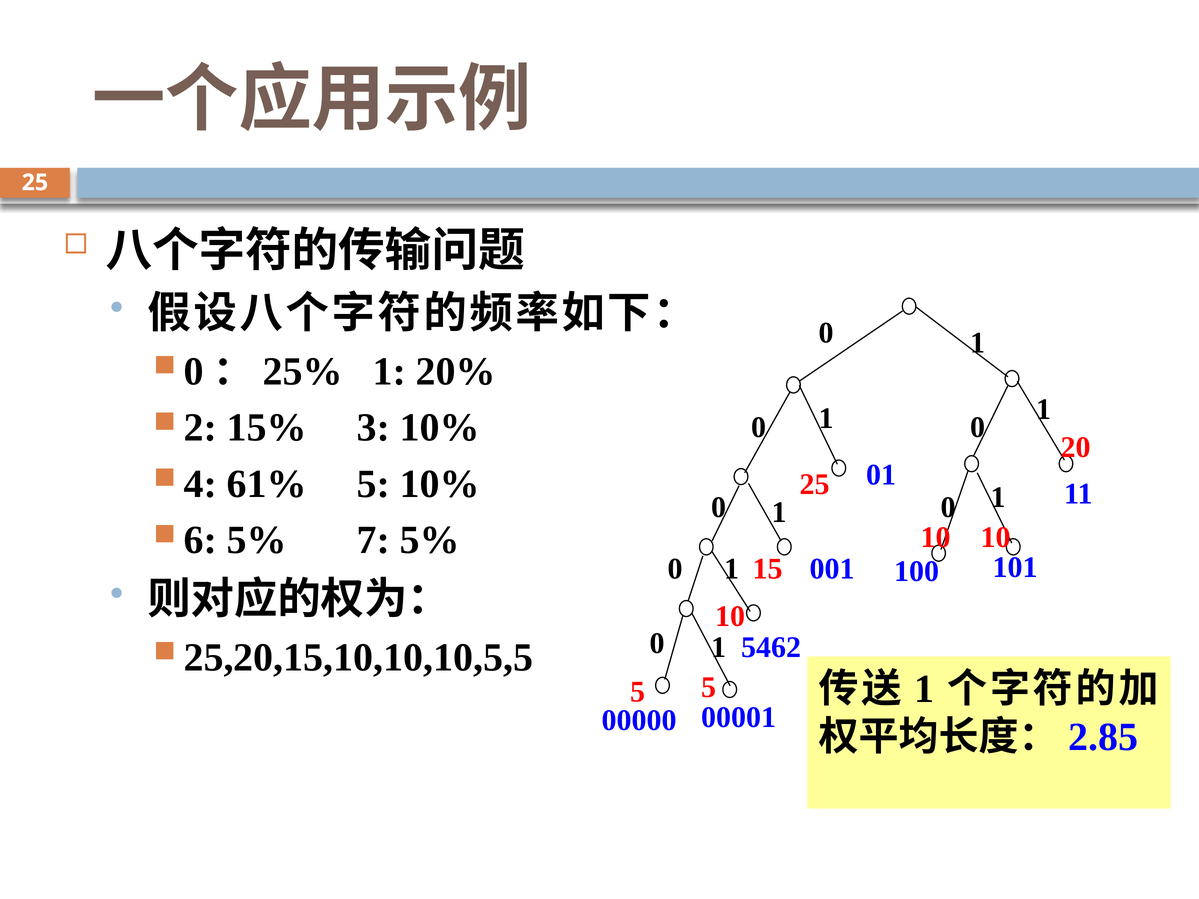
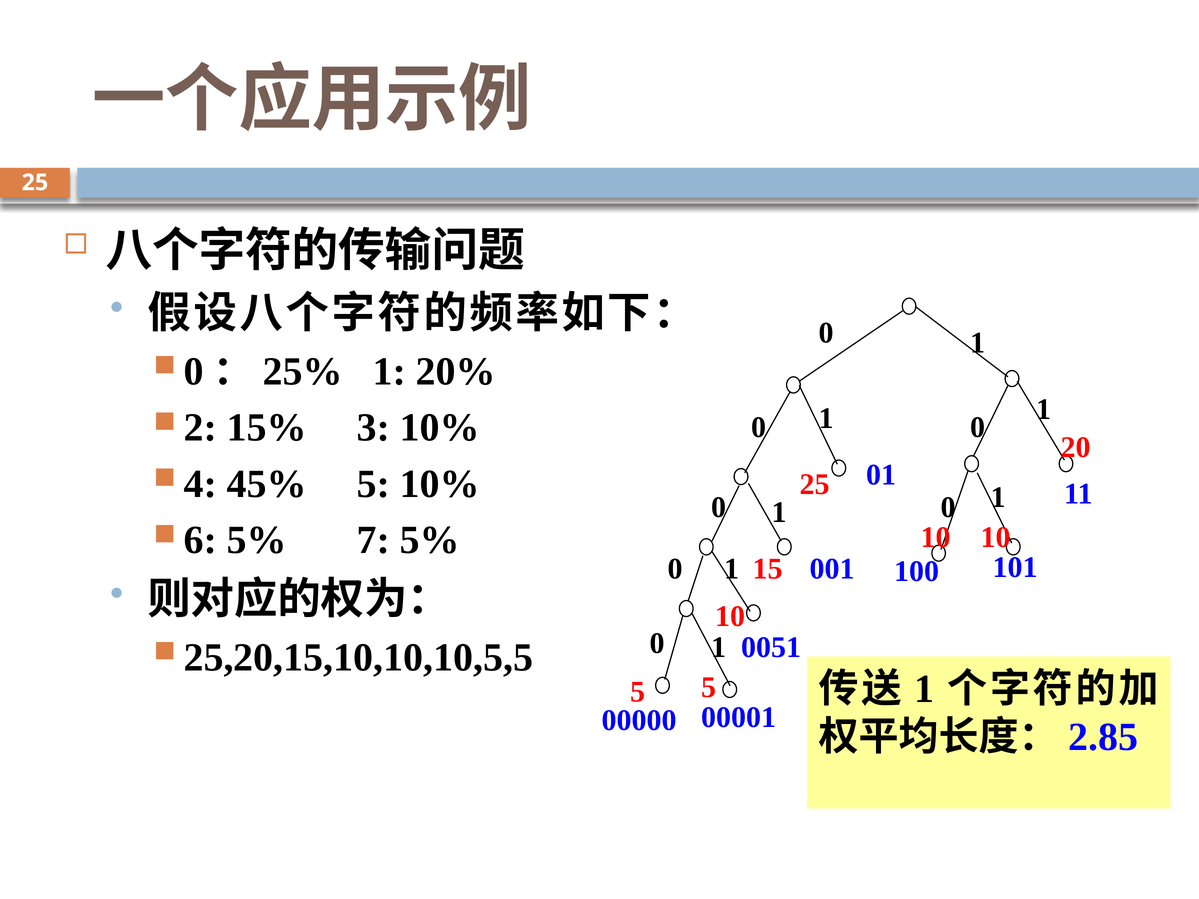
61%: 61% -> 45%
5462: 5462 -> 0051
